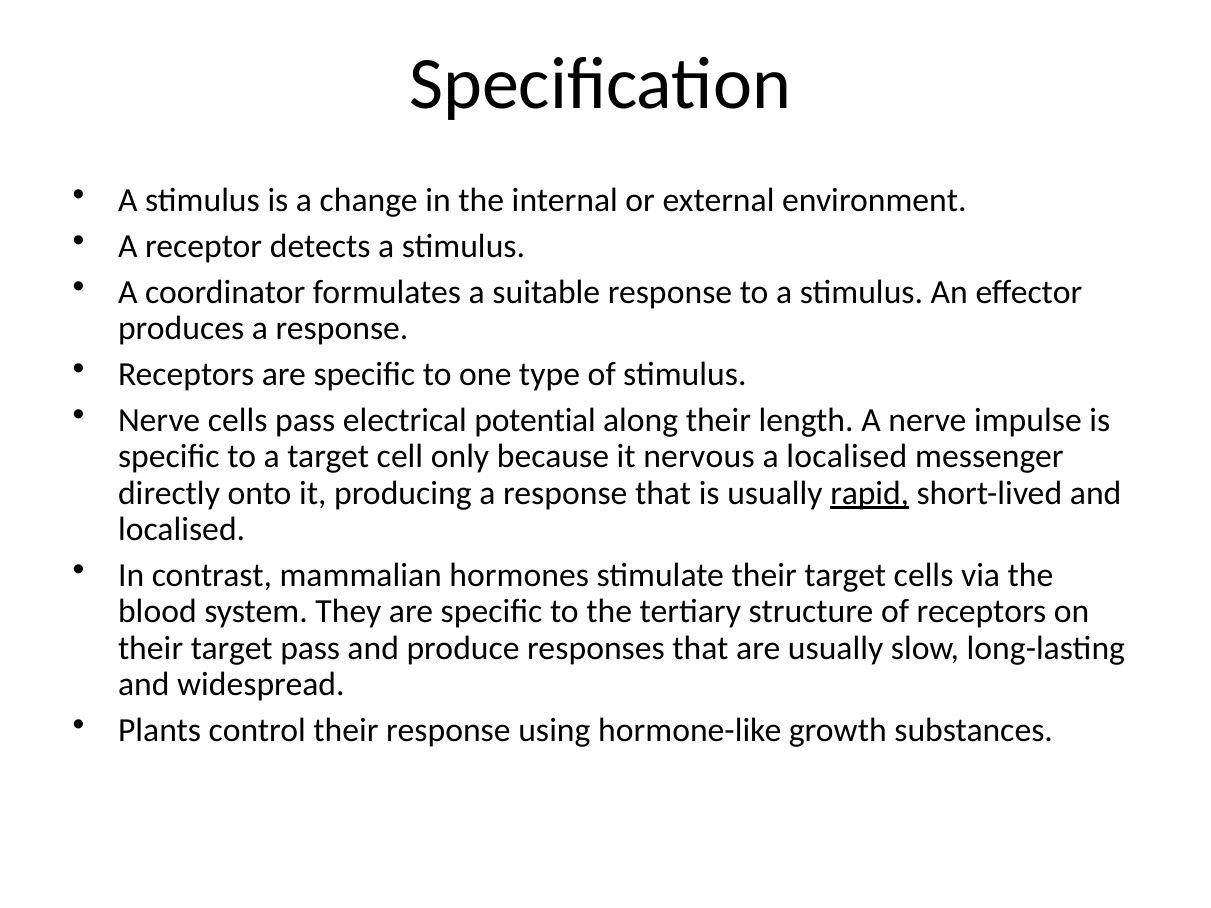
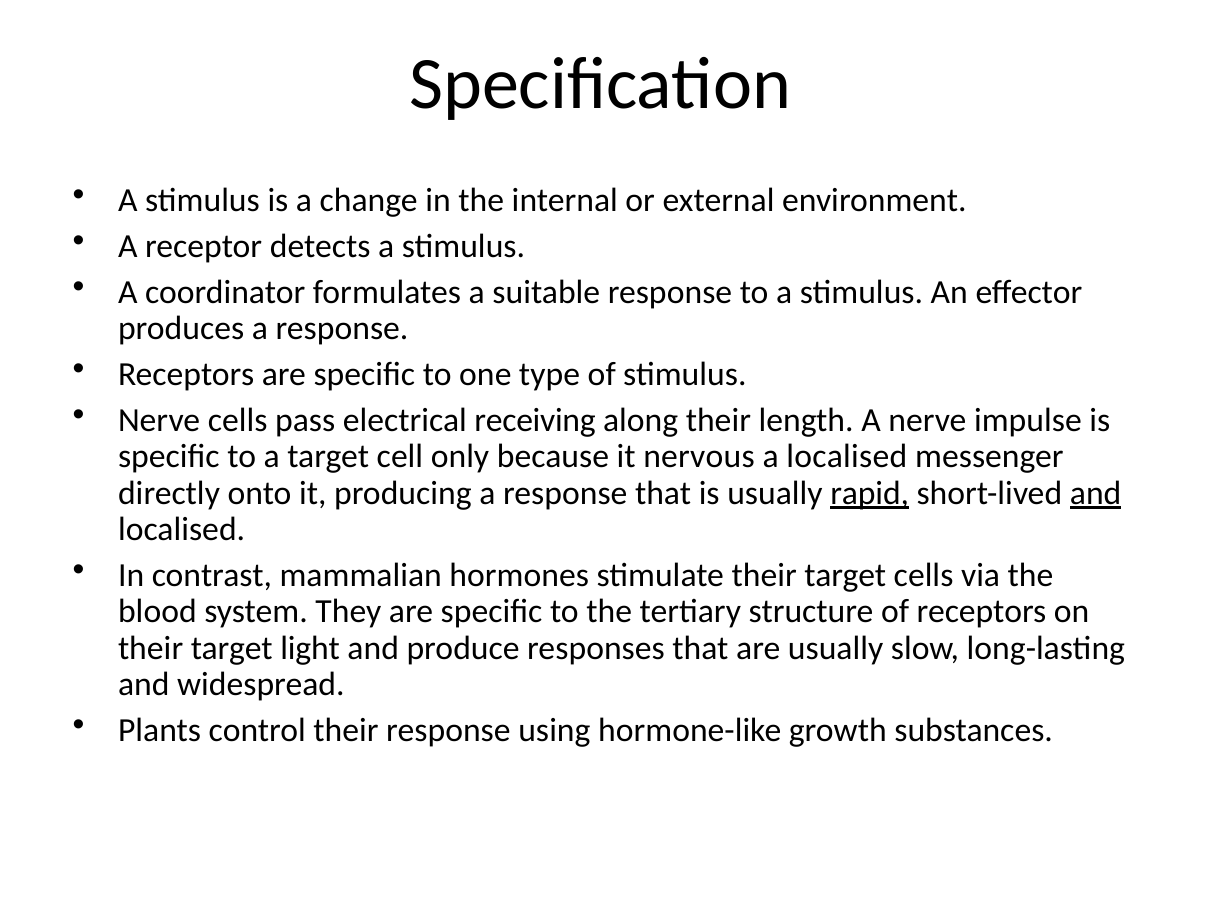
potential: potential -> receiving
and at (1096, 493) underline: none -> present
target pass: pass -> light
